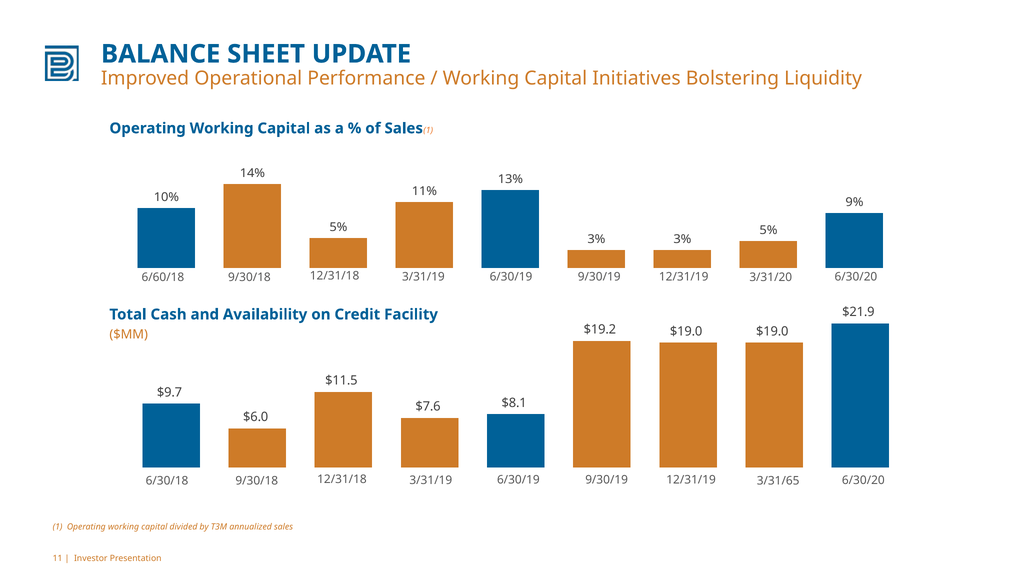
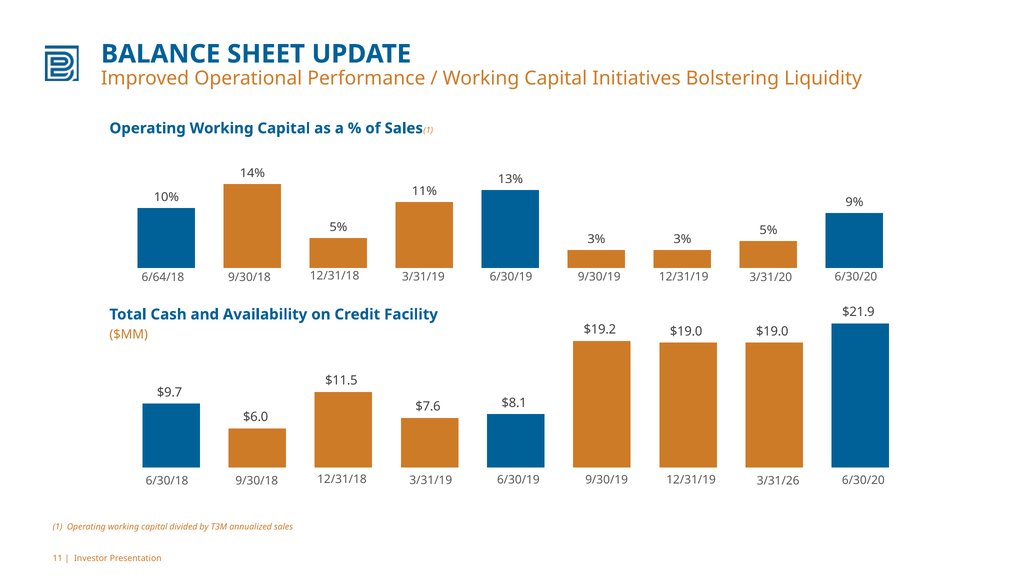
6/60/18: 6/60/18 -> 6/64/18
3/31/65: 3/31/65 -> 3/31/26
